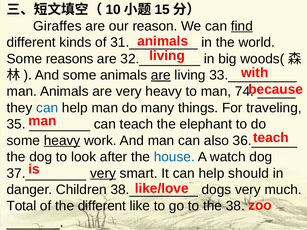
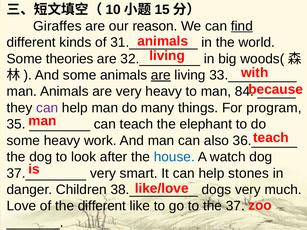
reasons: reasons -> theories
74: 74 -> 84
can at (47, 108) colour: blue -> purple
traveling: traveling -> program
heavy at (62, 141) underline: present -> none
very at (103, 173) underline: present -> none
should: should -> stones
Total: Total -> Love
38: 38 -> 37
